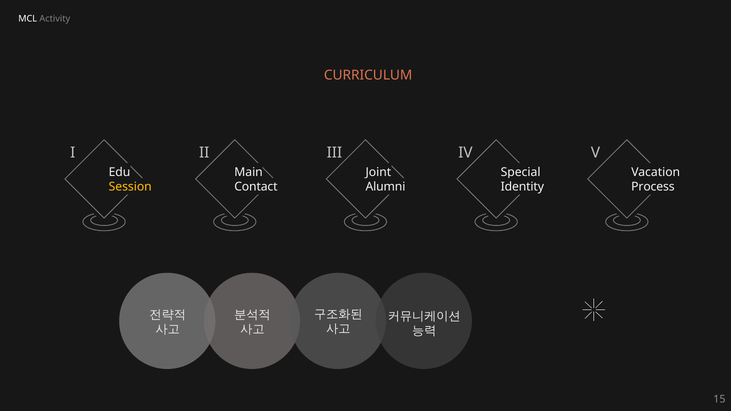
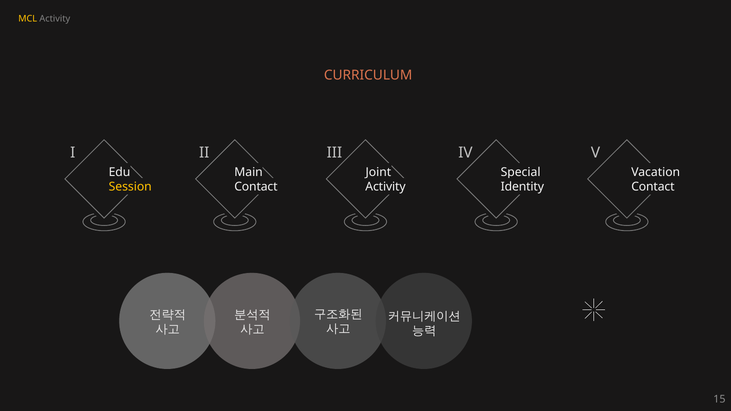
MCL colour: white -> yellow
Alumni at (385, 187): Alumni -> Activity
Process at (653, 187): Process -> Contact
